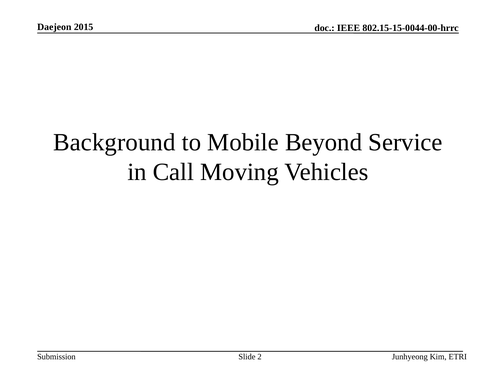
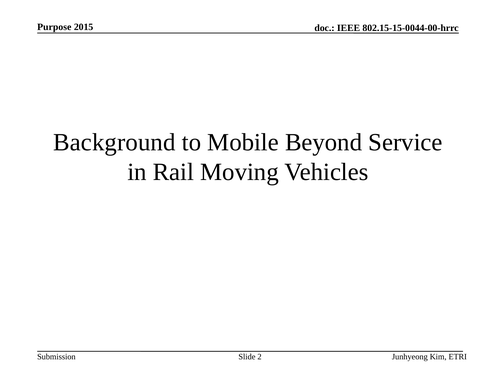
Daejeon: Daejeon -> Purpose
Call: Call -> Rail
